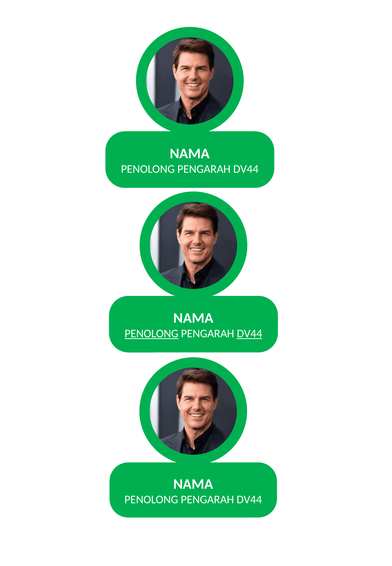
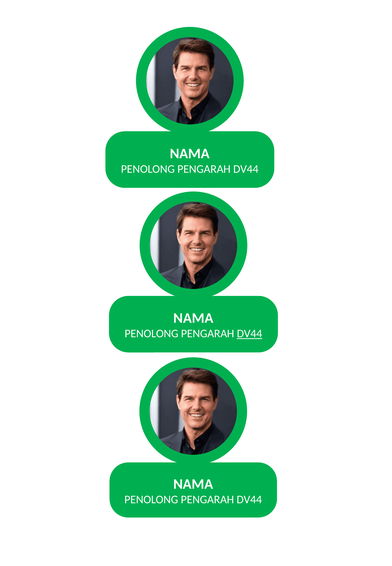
PENOLONG at (151, 334) underline: present -> none
